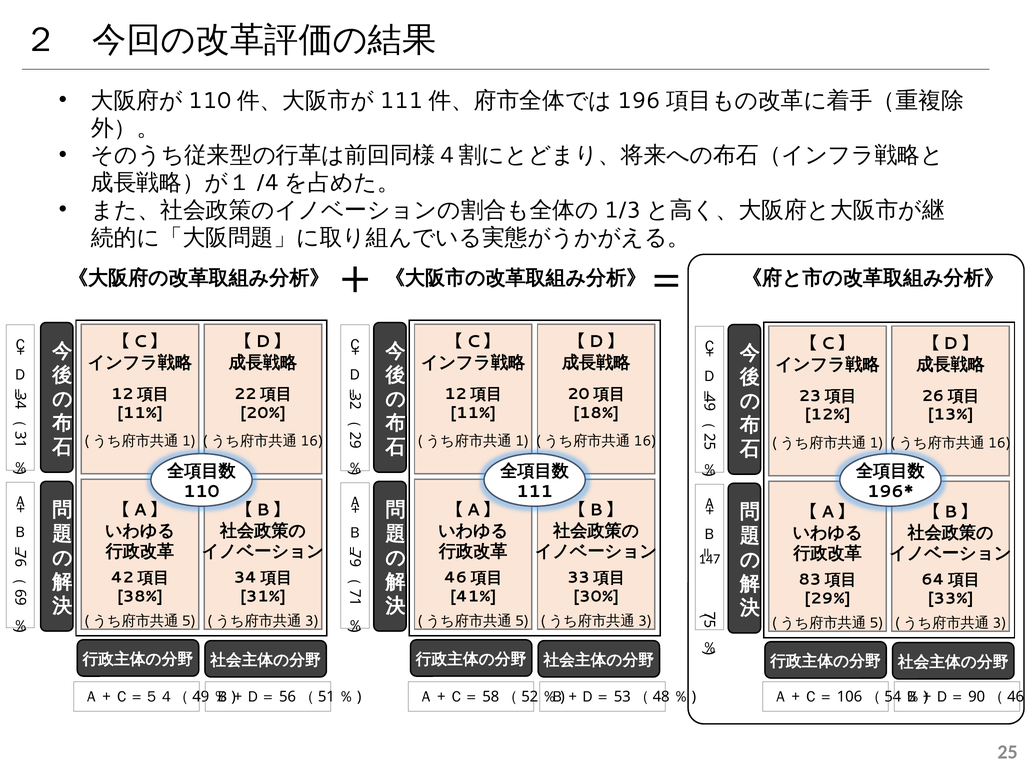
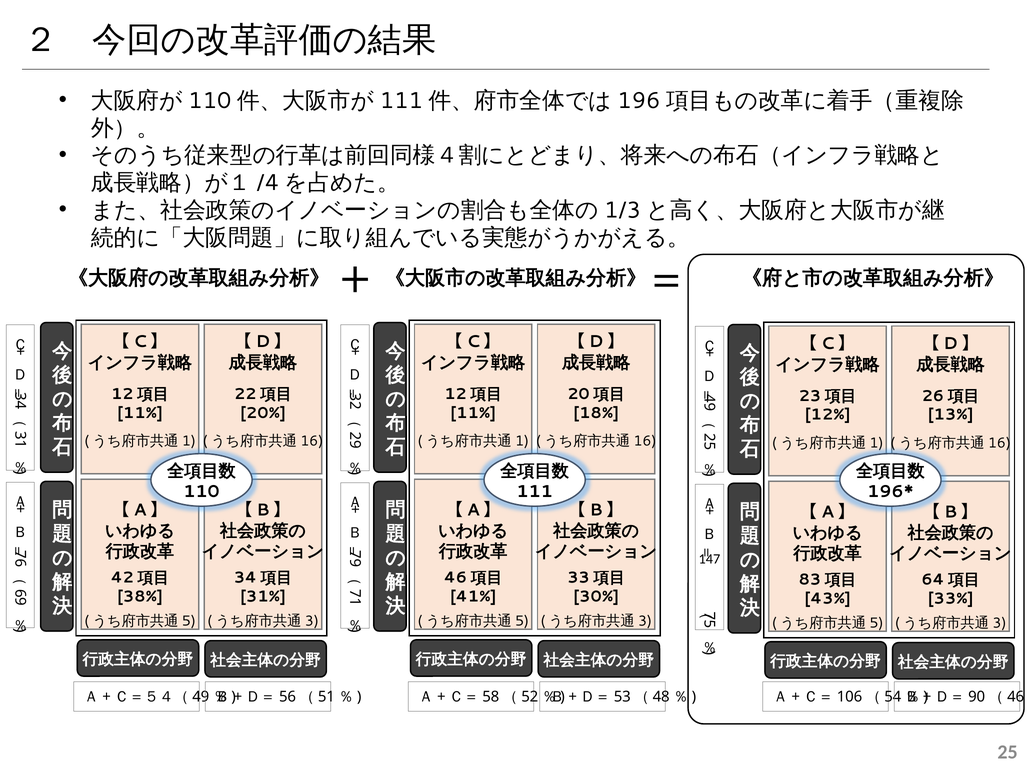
29%: 29% -> 43%
